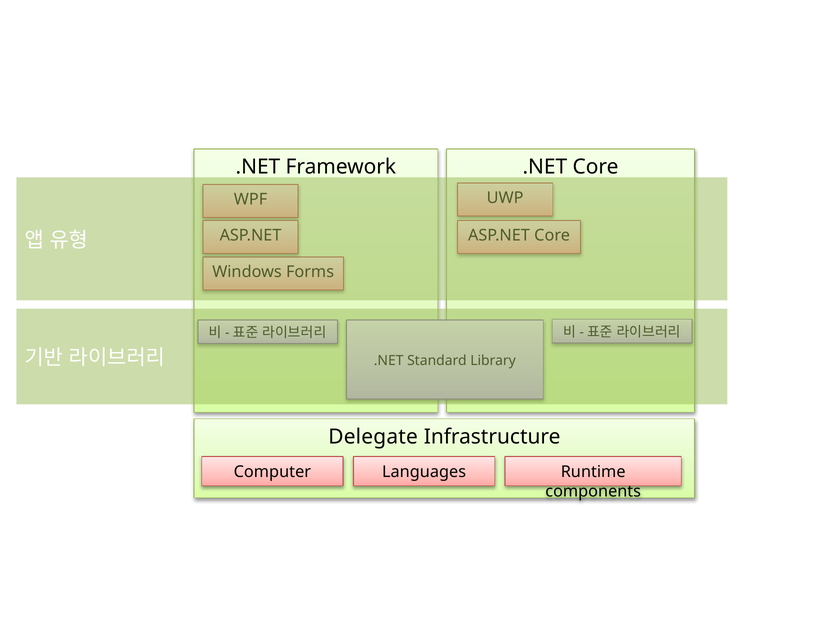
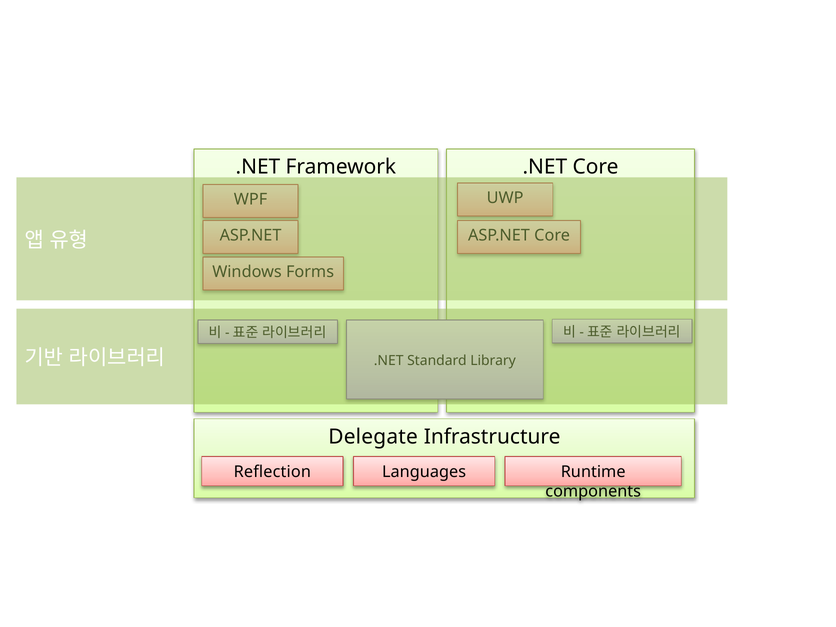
Computer: Computer -> Reflection
